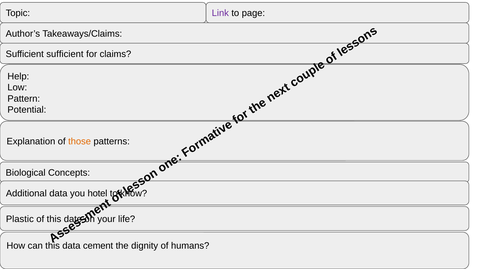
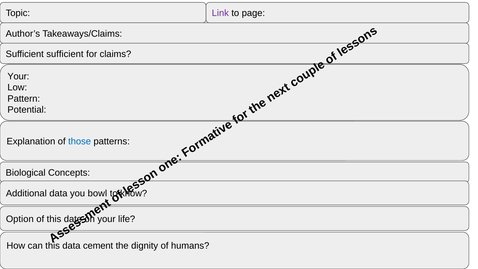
Help at (18, 76): Help -> Your
those colour: orange -> blue
hotel: hotel -> bowl
Plastic: Plastic -> Option
